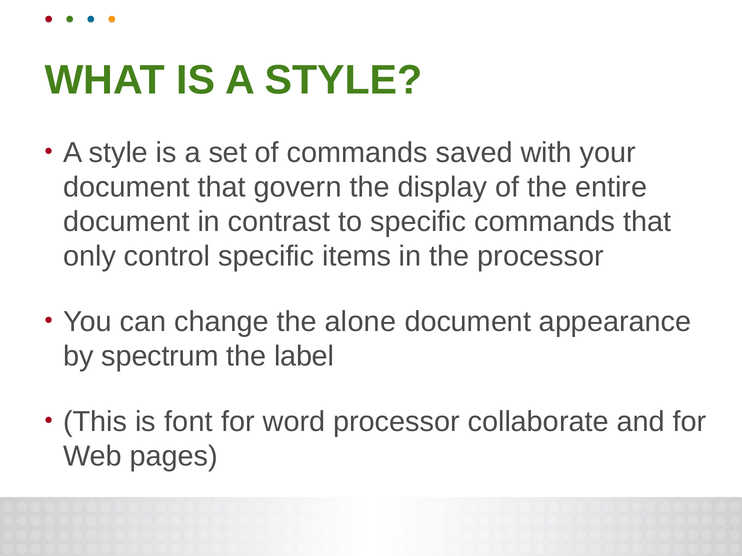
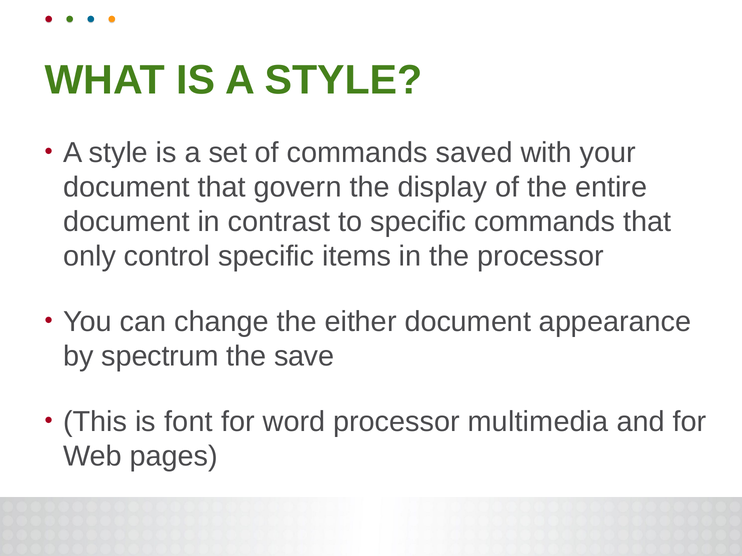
alone: alone -> either
label: label -> save
collaborate: collaborate -> multimedia
